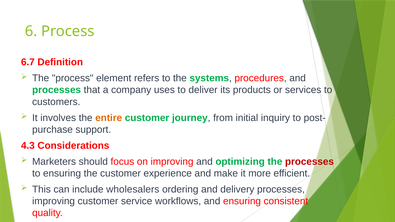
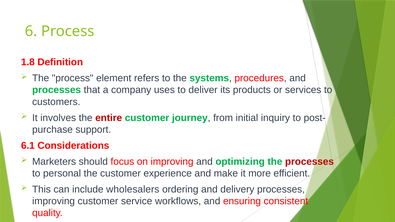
6.7: 6.7 -> 1.8
entire colour: orange -> red
4.3: 4.3 -> 6.1
to ensuring: ensuring -> personal
